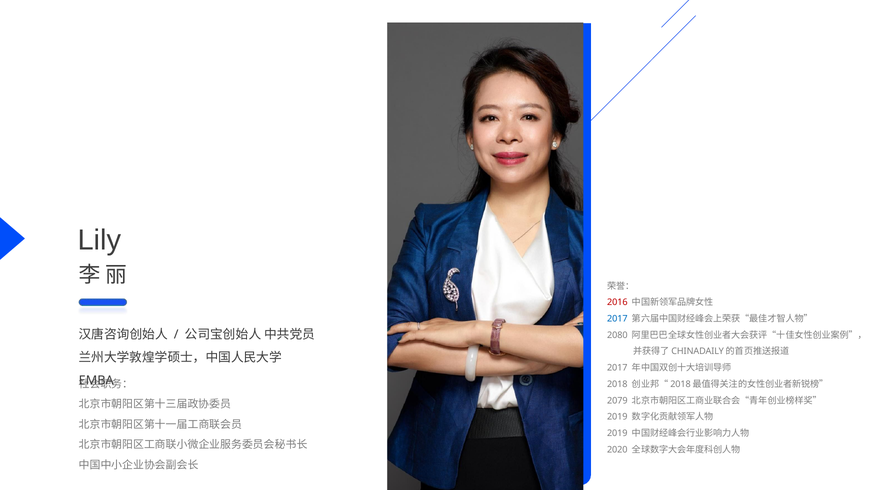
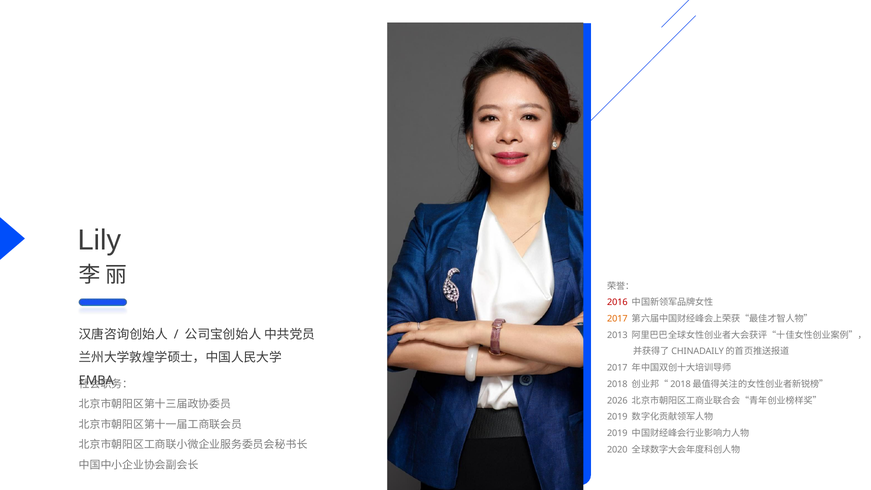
2017 at (617, 319) colour: blue -> orange
2080: 2080 -> 2013
2079: 2079 -> 2026
